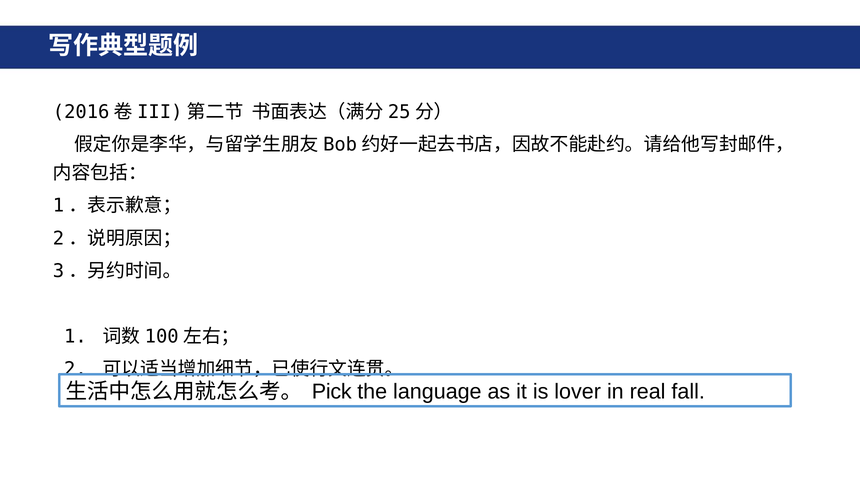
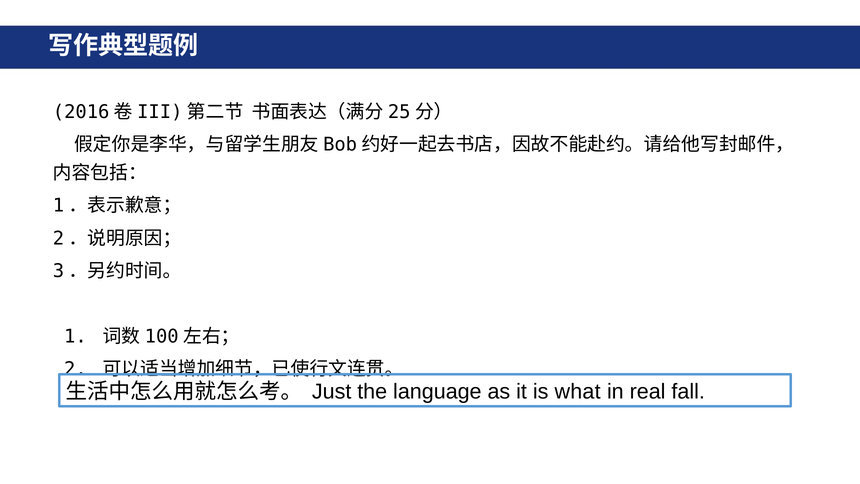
Pick: Pick -> Just
lover: lover -> what
